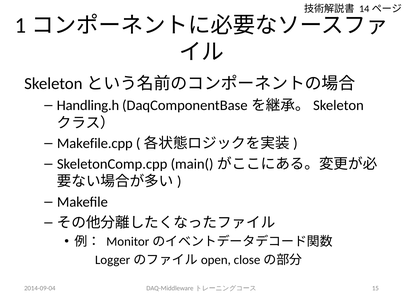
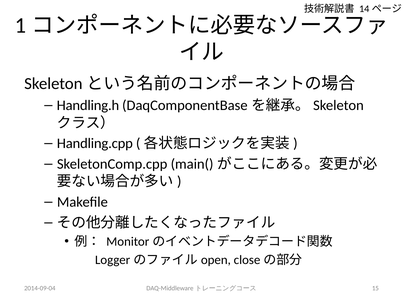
Makefile.cpp: Makefile.cpp -> Handling.cpp
